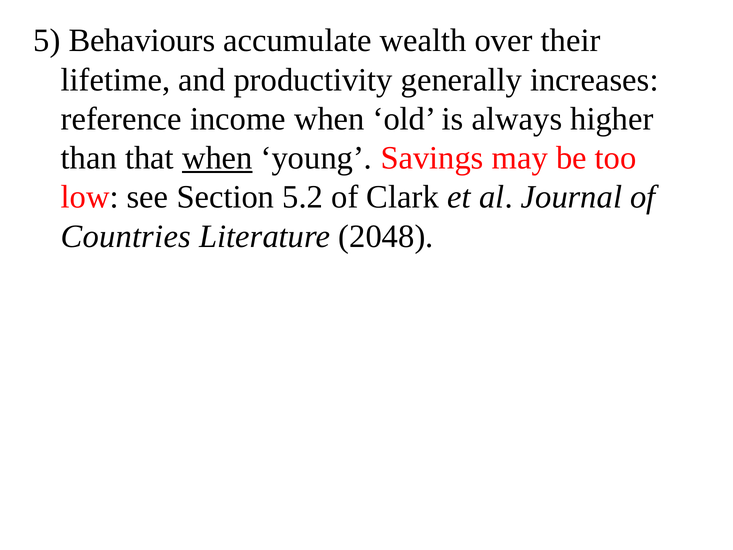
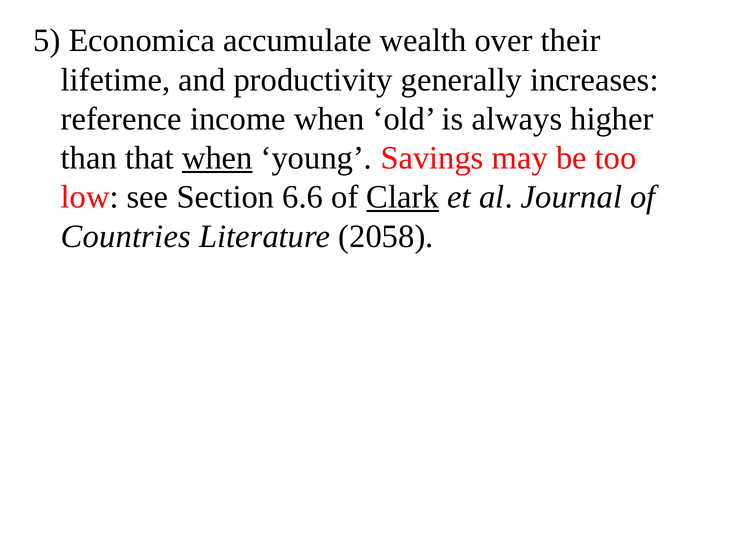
Behaviours: Behaviours -> Economica
5.2: 5.2 -> 6.6
Clark underline: none -> present
2048: 2048 -> 2058
